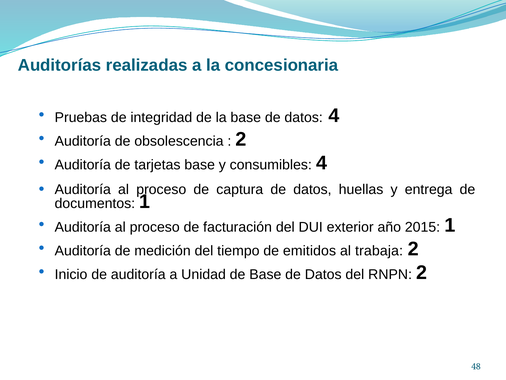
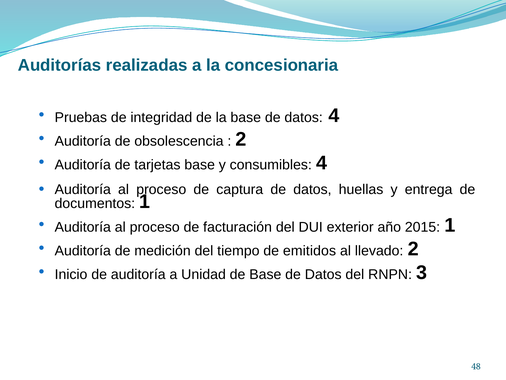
trabaja: trabaja -> llevado
RNPN 2: 2 -> 3
